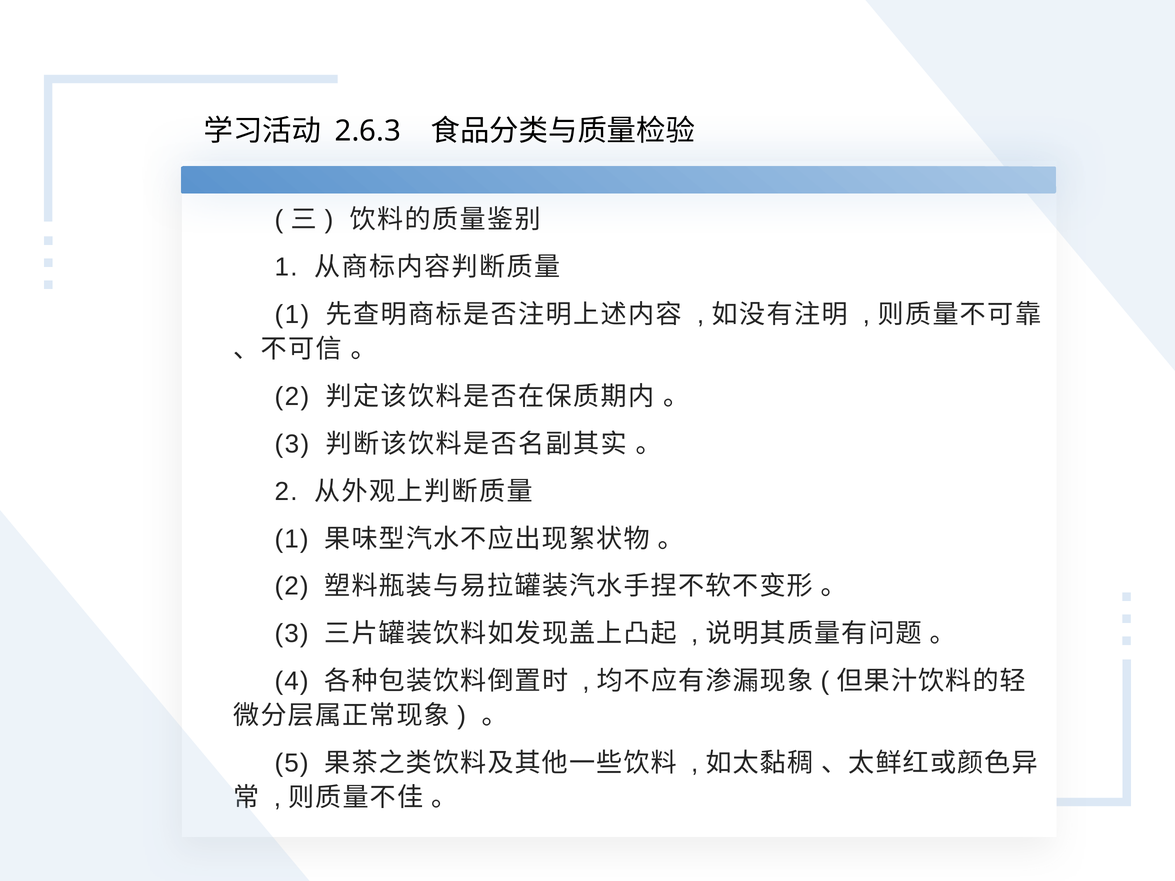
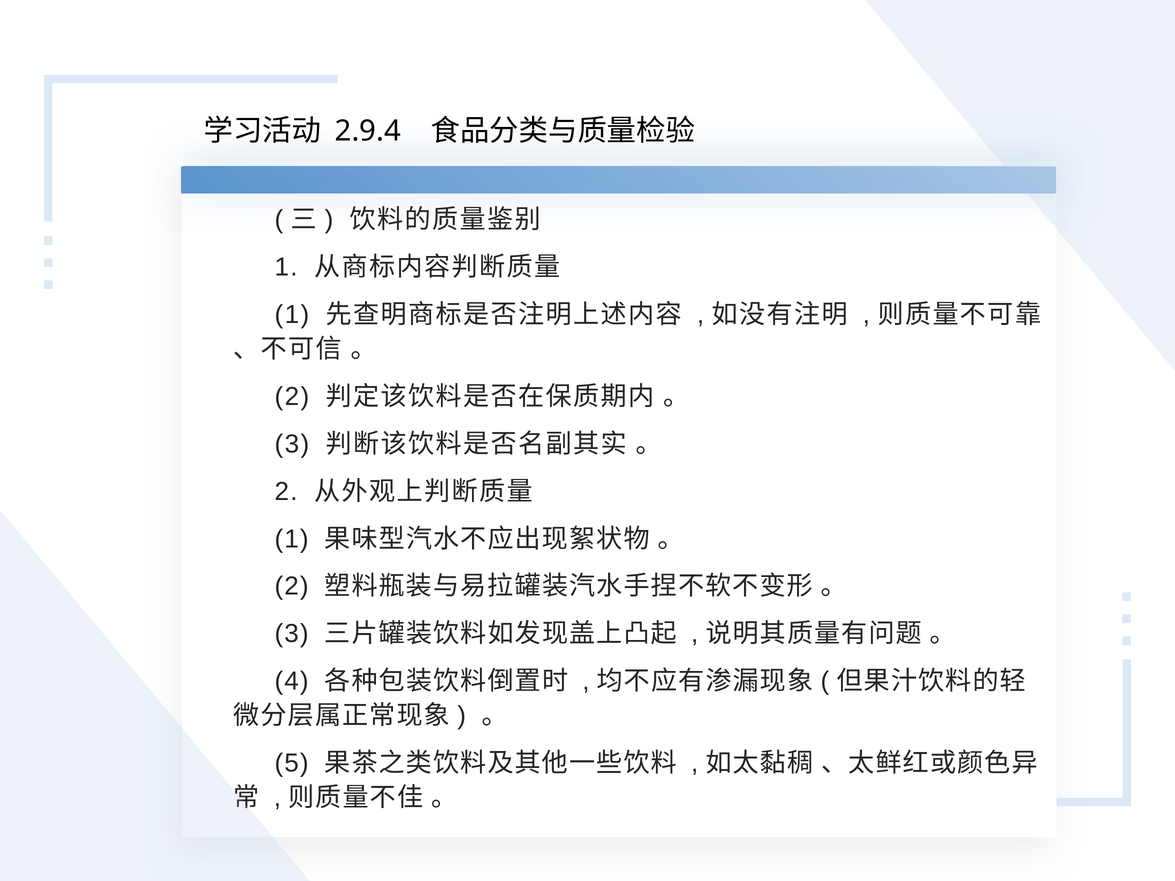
2.6.3: 2.6.3 -> 2.9.4
